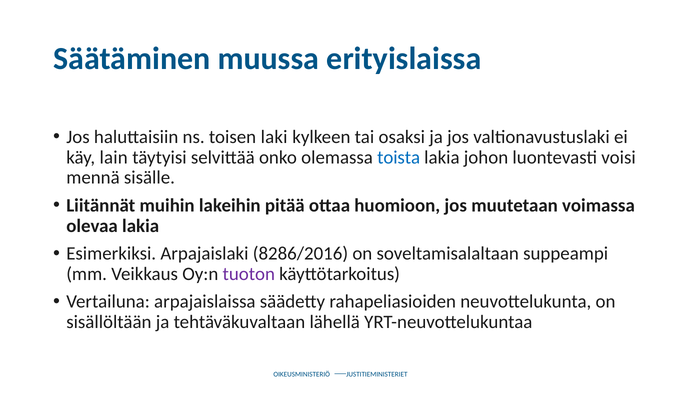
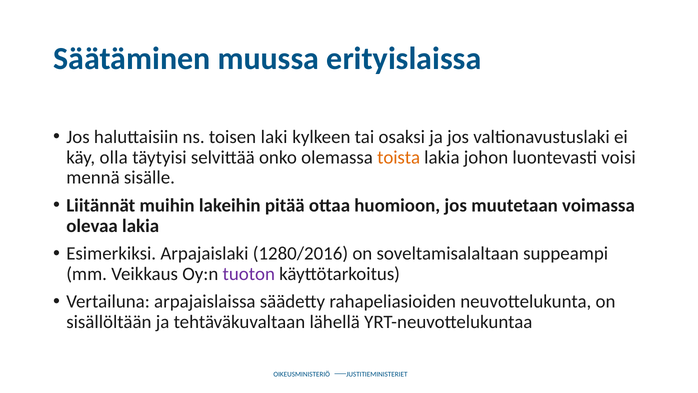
lain: lain -> olla
toista colour: blue -> orange
8286/2016: 8286/2016 -> 1280/2016
